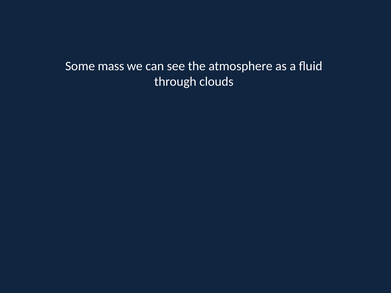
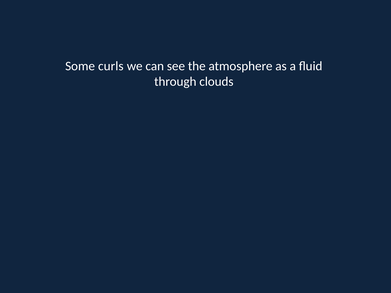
mass: mass -> curls
